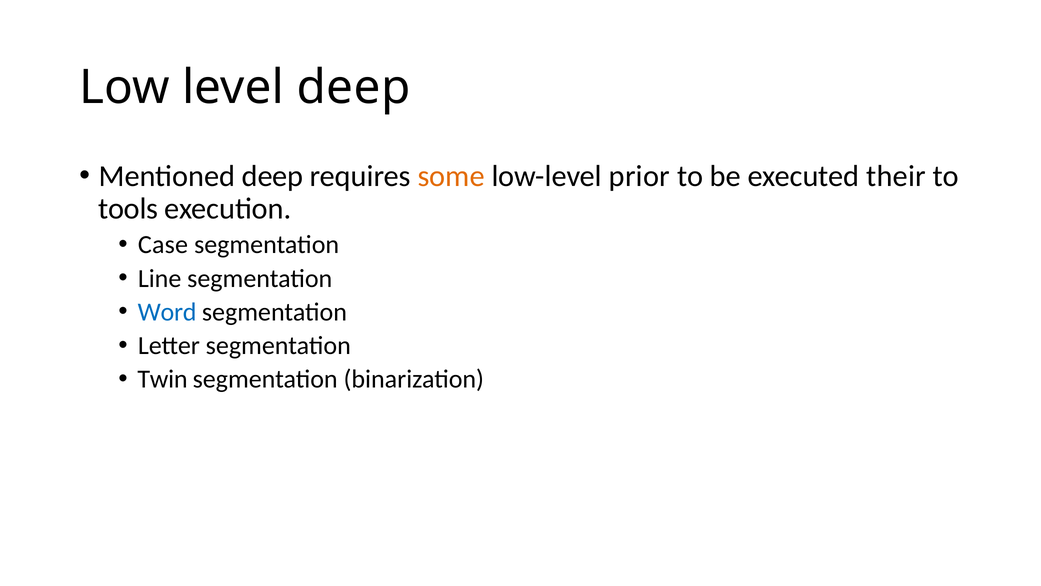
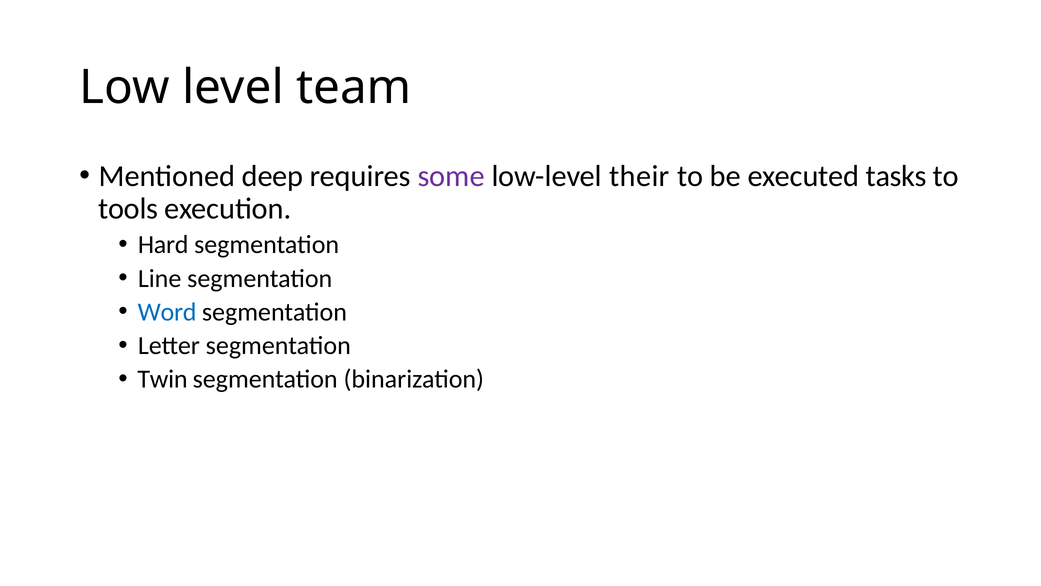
level deep: deep -> team
some colour: orange -> purple
prior: prior -> their
their: their -> tasks
Case: Case -> Hard
